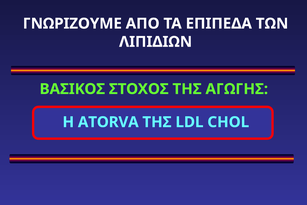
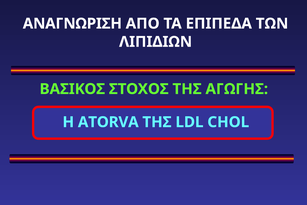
ΓΝΩΡΙΖΟΥΜΕ: ΓΝΩΡΙΖΟΥΜΕ -> ΑΝΑΓΝΩΡΙΣΗ
